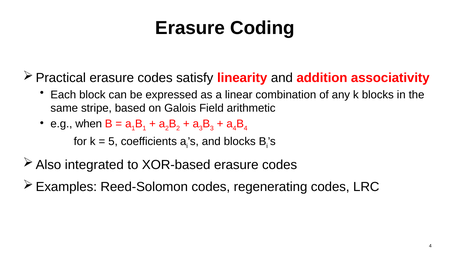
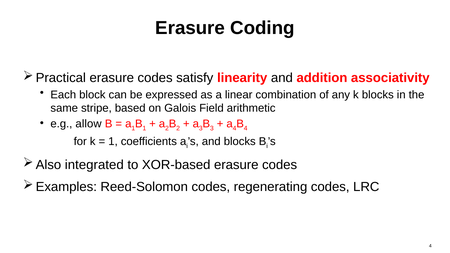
when: when -> allow
5 at (113, 142): 5 -> 1
